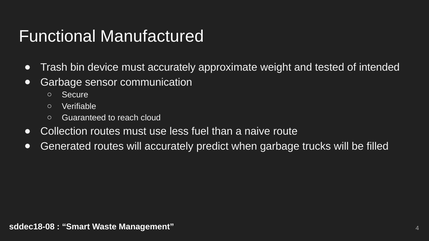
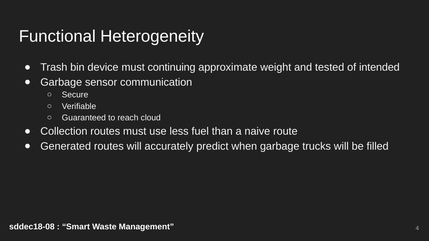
Manufactured: Manufactured -> Heterogeneity
must accurately: accurately -> continuing
